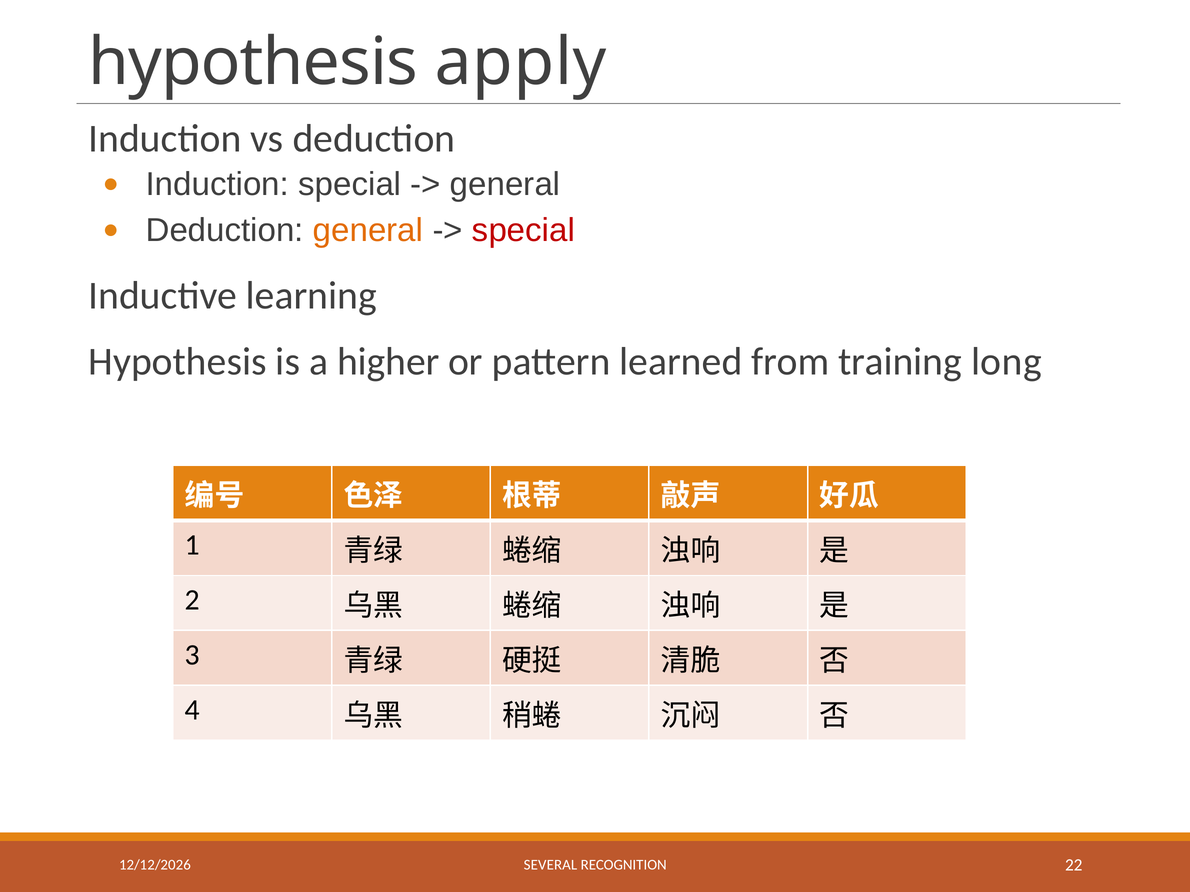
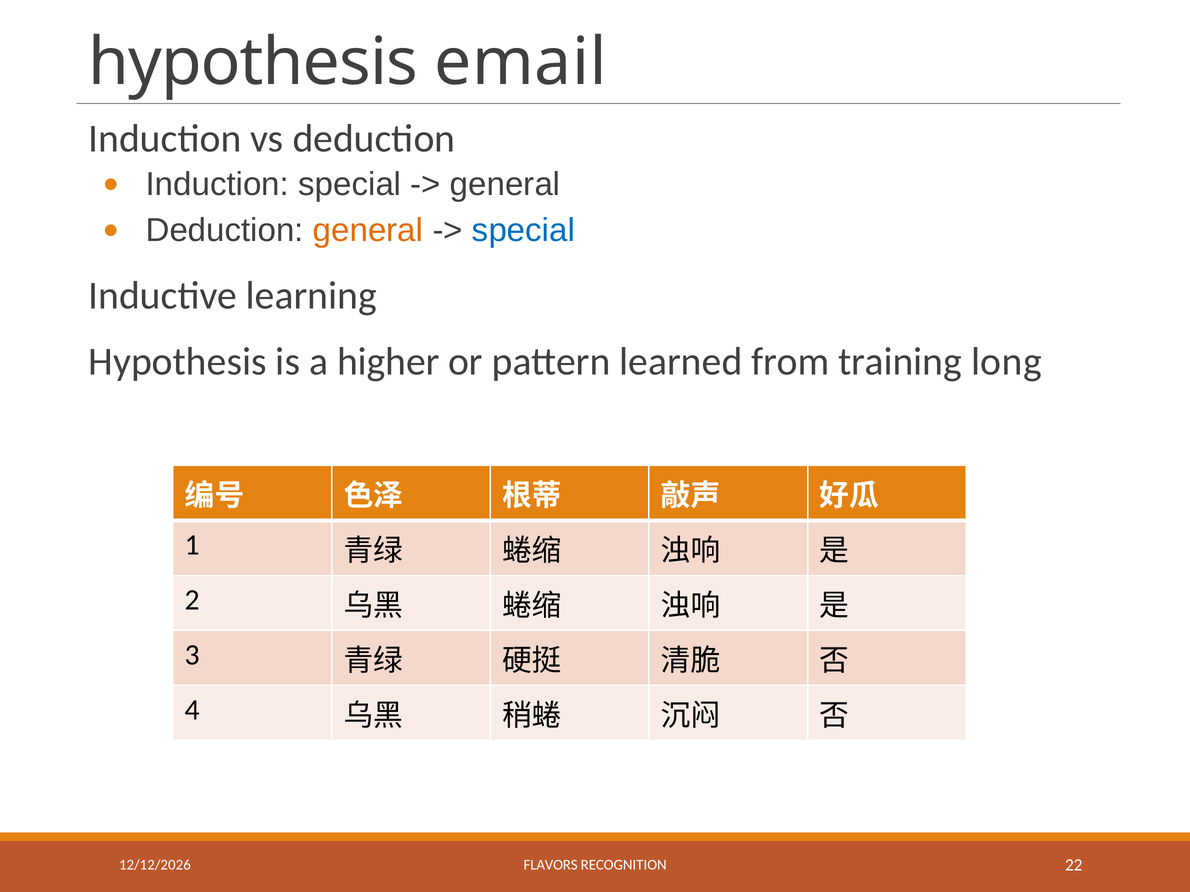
apply: apply -> email
special at (523, 230) colour: red -> blue
SEVERAL: SEVERAL -> FLAVORS
